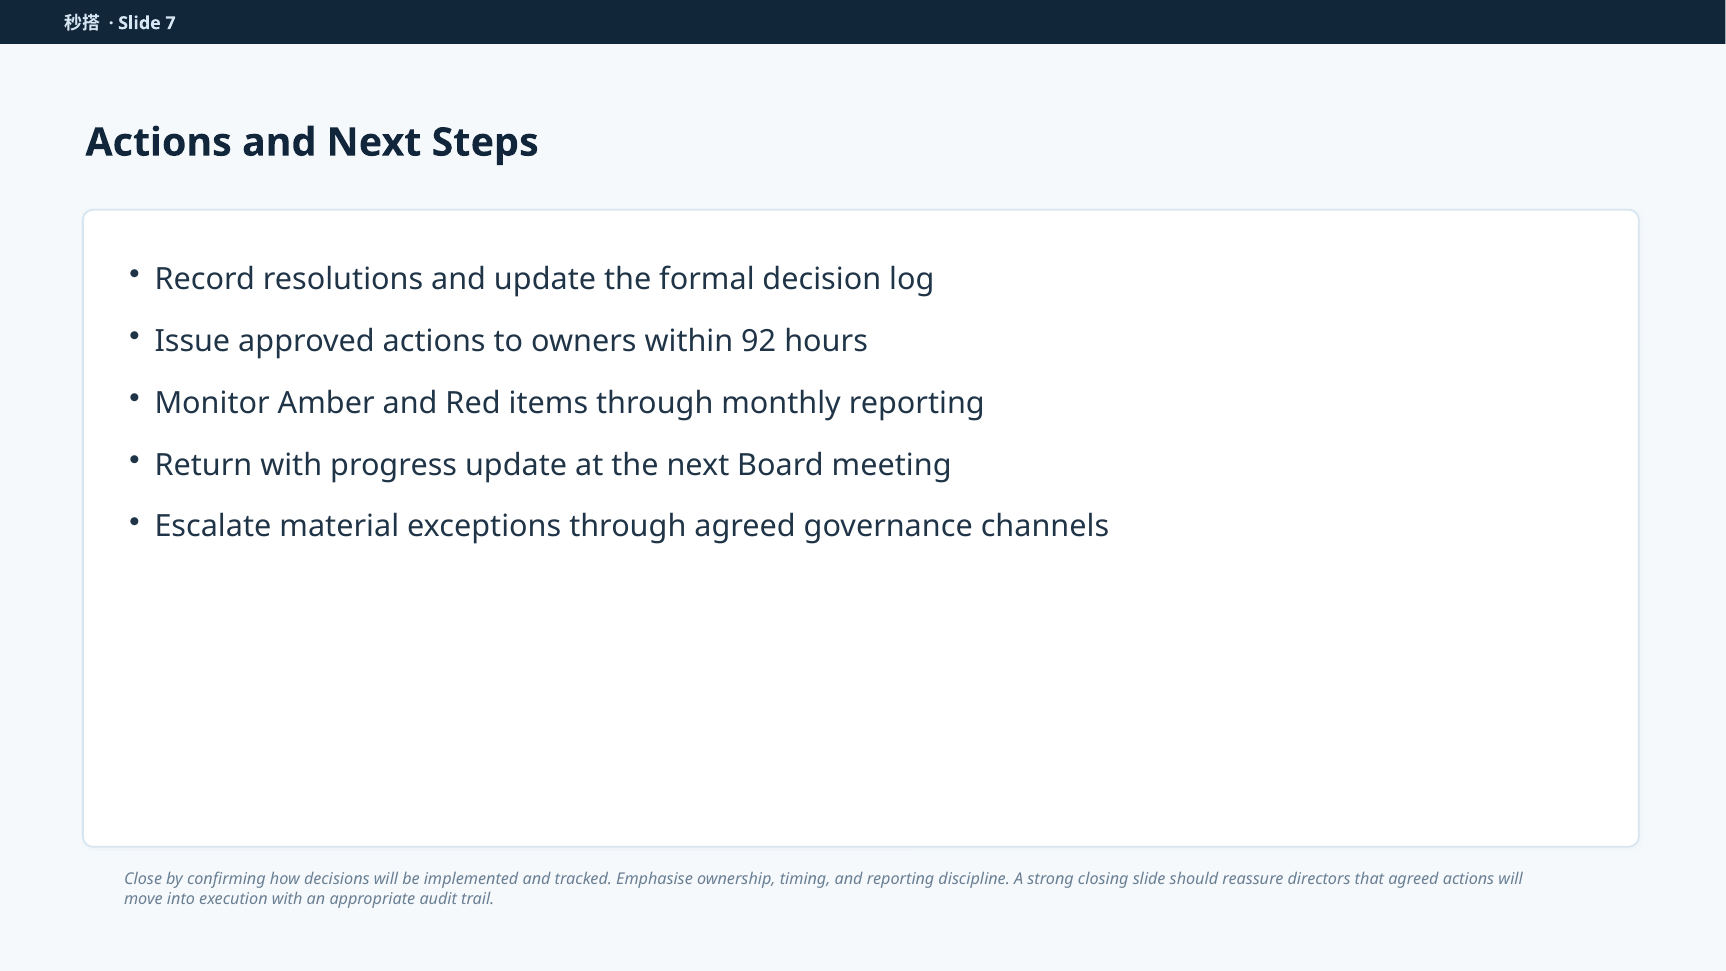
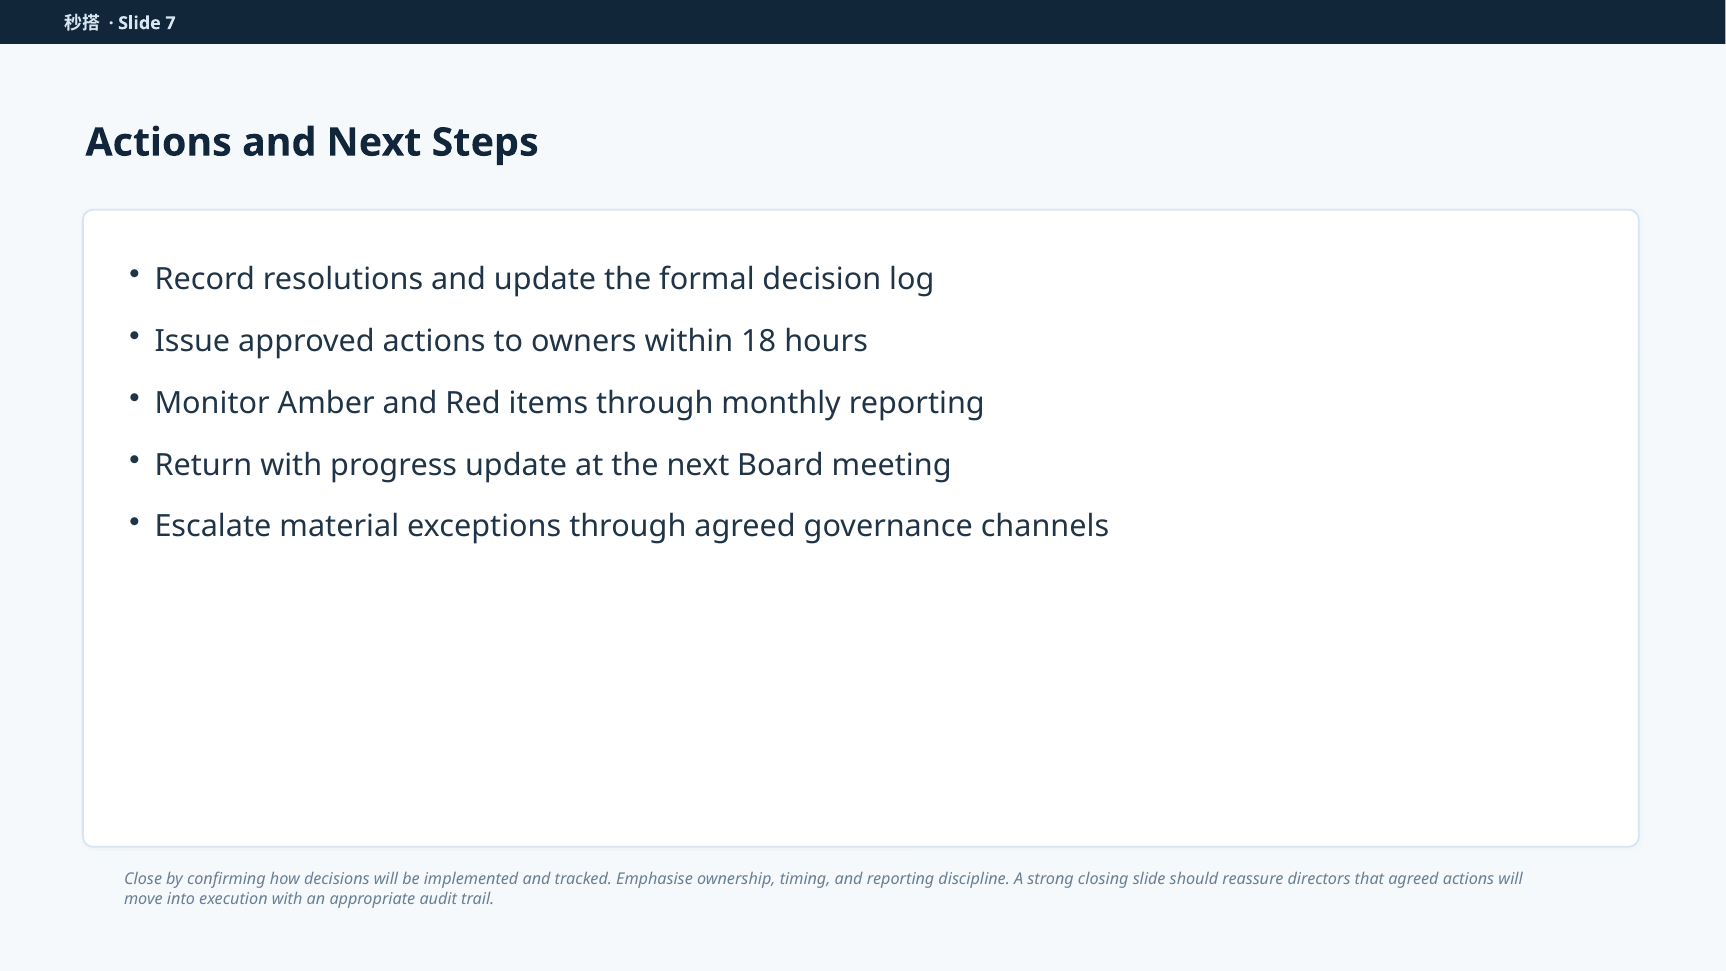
92: 92 -> 18
